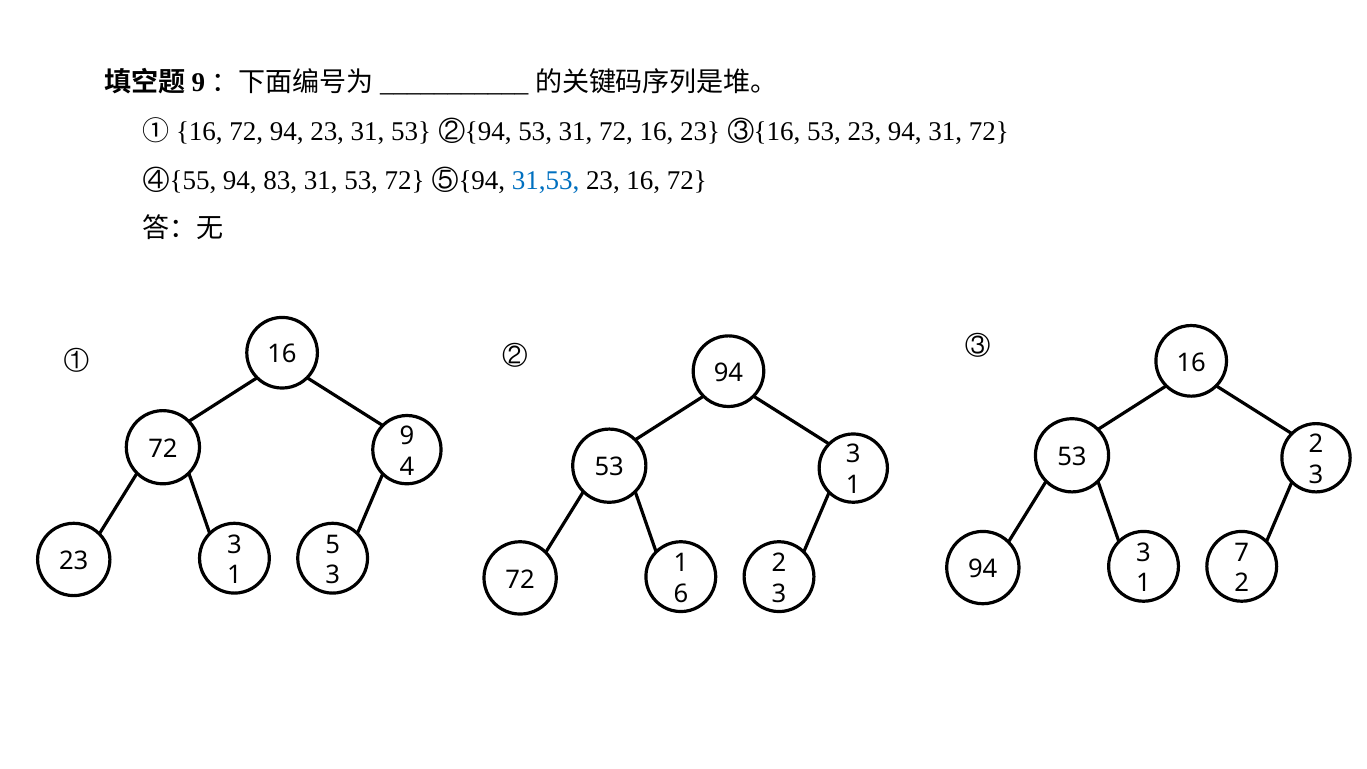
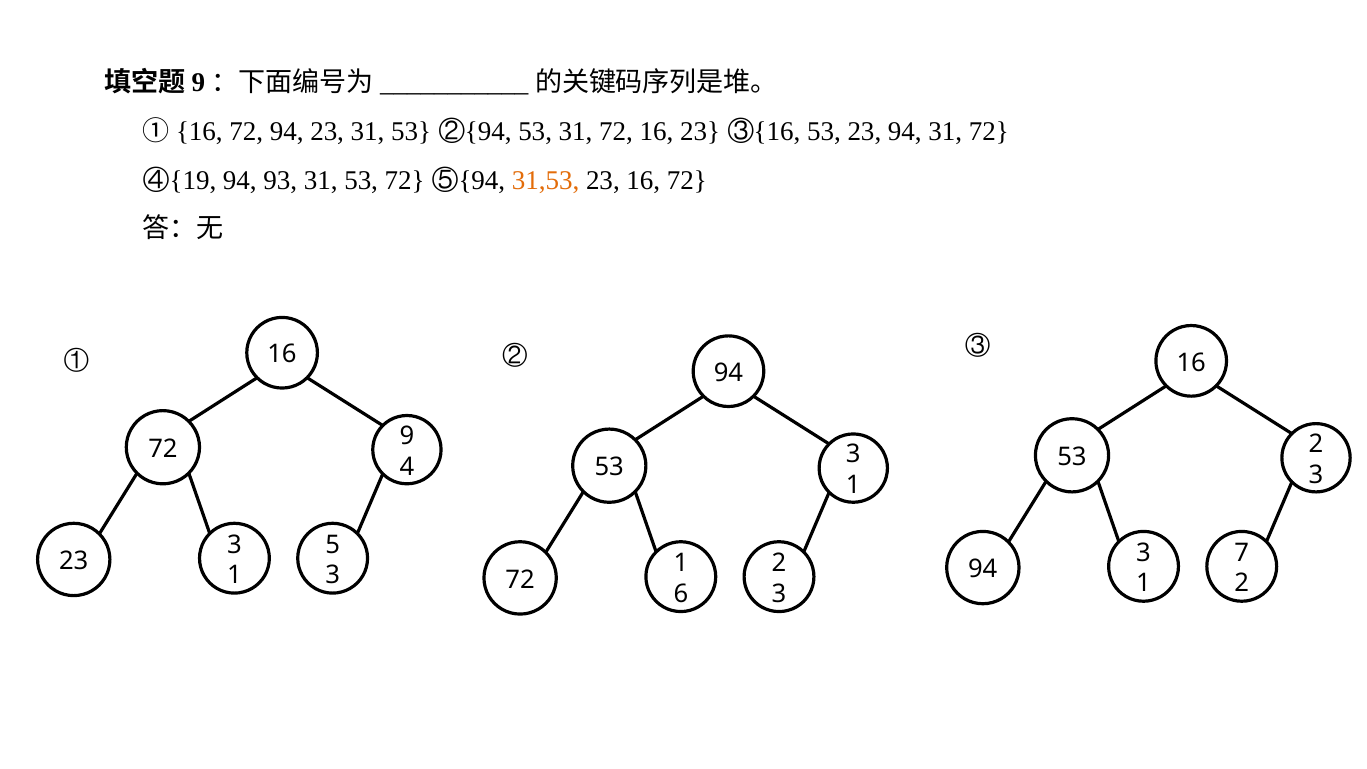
55: 55 -> 19
83: 83 -> 93
31,53 colour: blue -> orange
